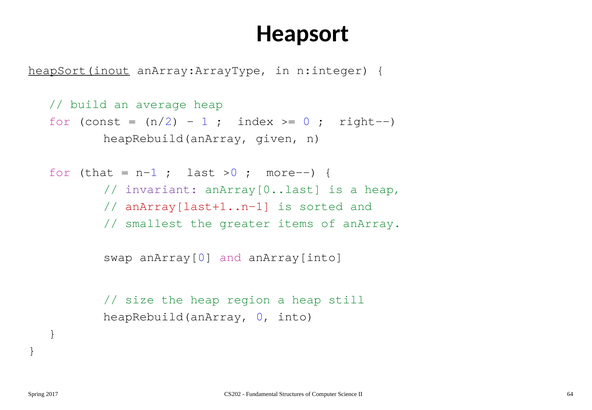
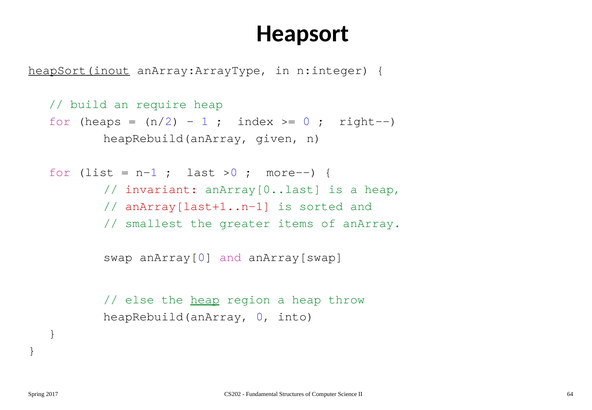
average: average -> require
const: const -> heaps
that: that -> list
invariant colour: purple -> red
anArray[into: anArray[into -> anArray[swap
size: size -> else
heap at (205, 300) underline: none -> present
still: still -> throw
